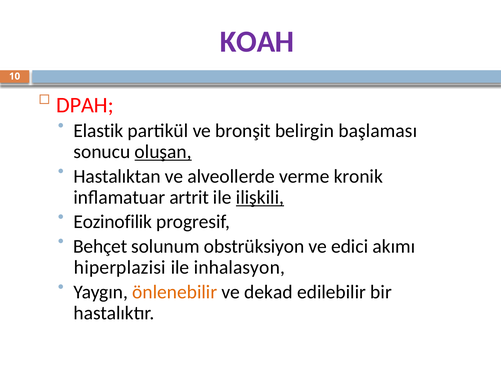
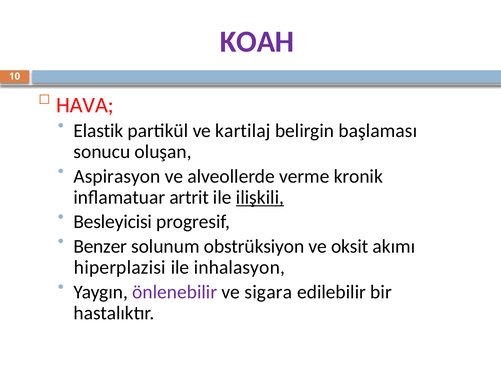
DPAH: DPAH -> HAVA
bronşit: bronşit -> kartilaj
oluşan underline: present -> none
Hastalıktan: Hastalıktan -> Aspirasyon
Eozinofilik: Eozinofilik -> Besleyicisi
Behçet: Behçet -> Benzer
edici: edici -> oksit
önlenebilir colour: orange -> purple
dekad: dekad -> sigara
